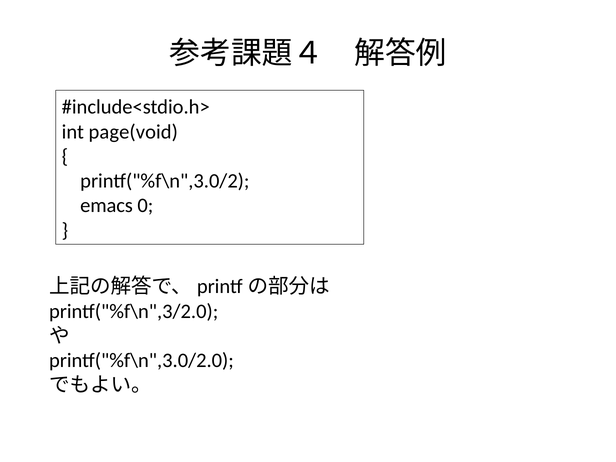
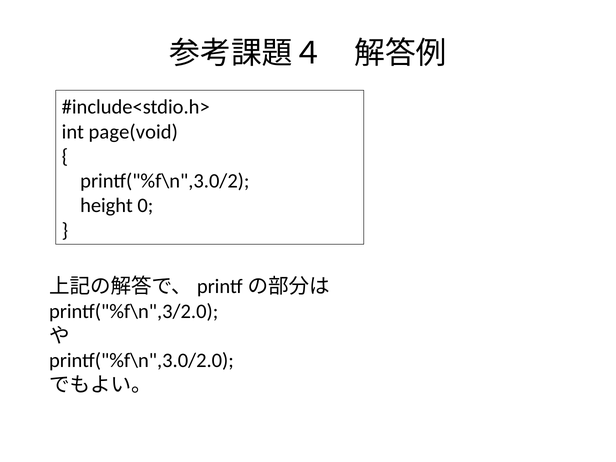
emacs: emacs -> height
